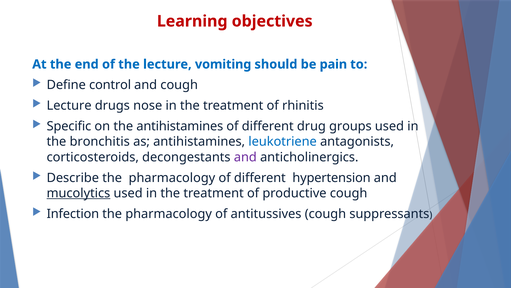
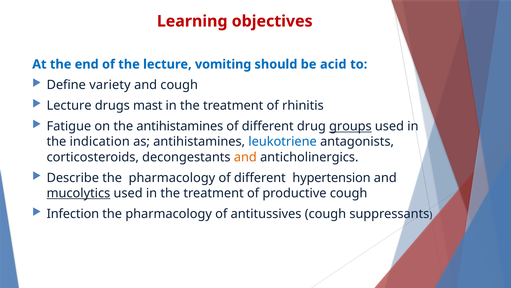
pain: pain -> acid
control: control -> variety
nose: nose -> mast
Specific: Specific -> Fatigue
groups underline: none -> present
bronchitis: bronchitis -> indication
and at (245, 157) colour: purple -> orange
